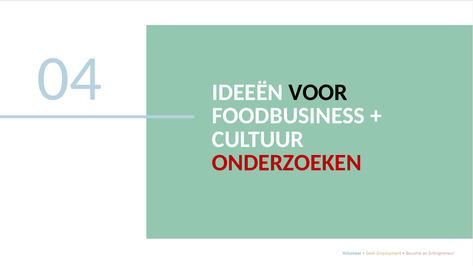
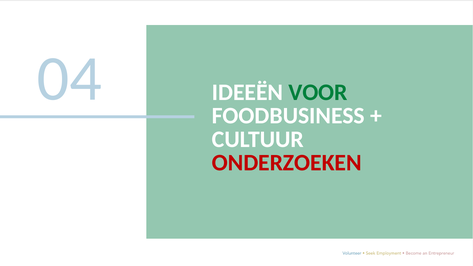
VOOR colour: black -> green
